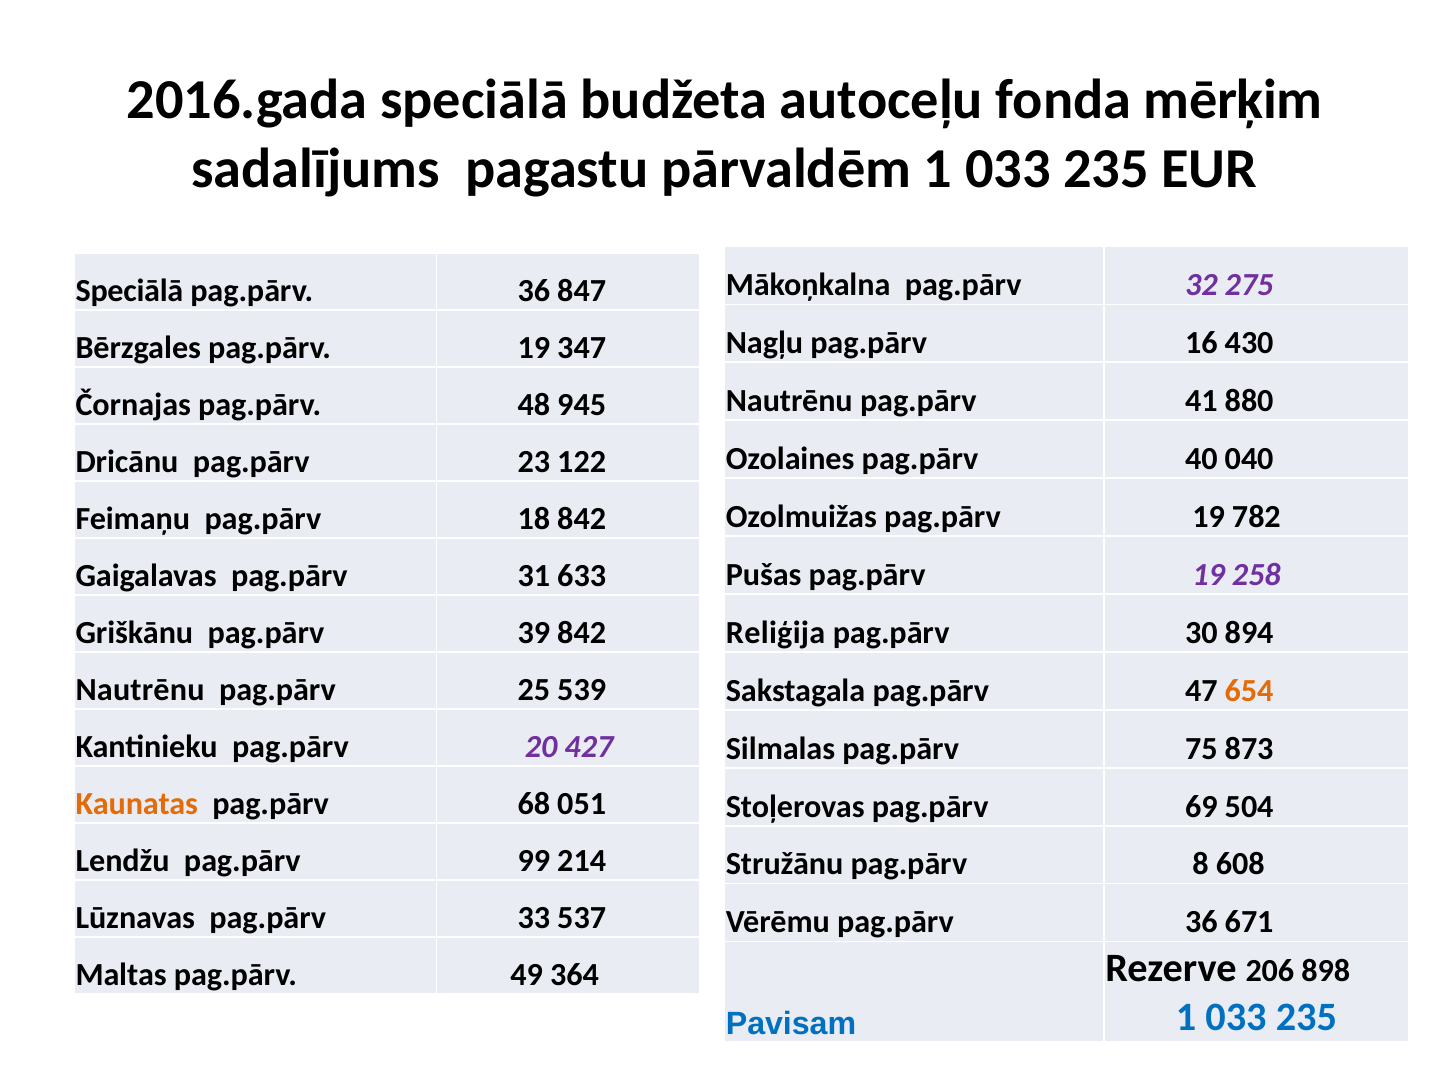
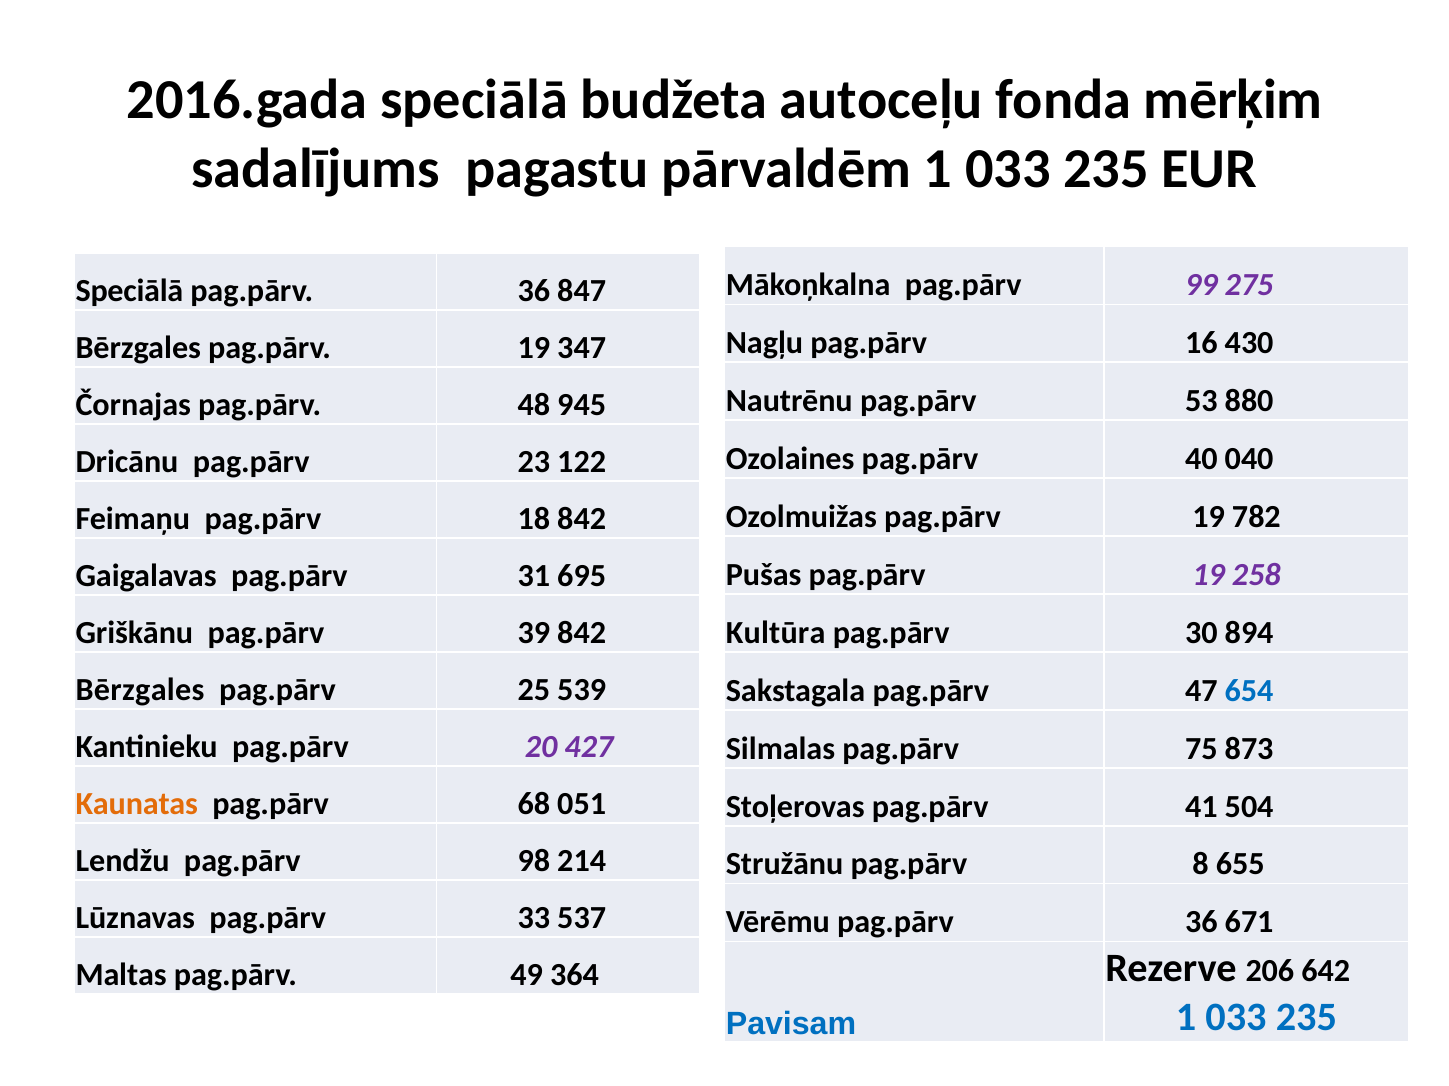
32: 32 -> 99
41: 41 -> 53
633: 633 -> 695
Reliģija: Reliģija -> Kultūra
Nautrēnu at (140, 690): Nautrēnu -> Bērzgales
654 colour: orange -> blue
69: 69 -> 41
99: 99 -> 98
608: 608 -> 655
898: 898 -> 642
